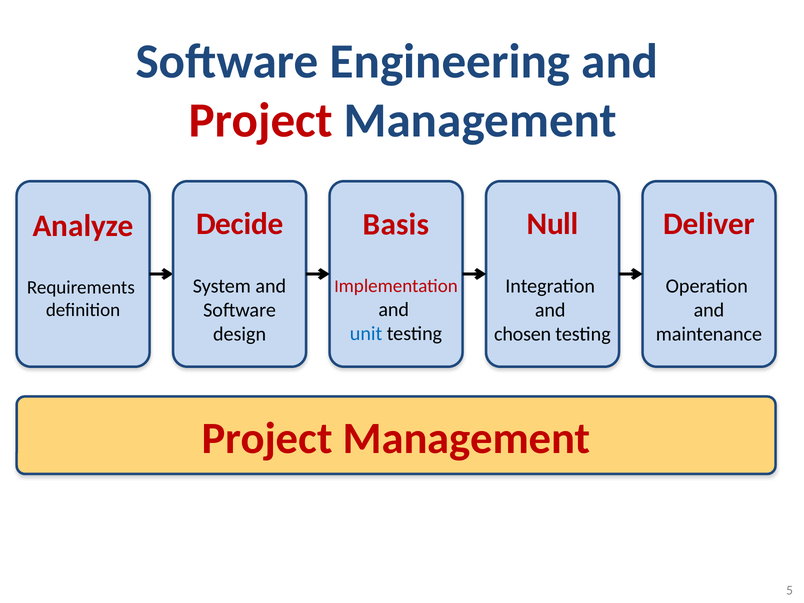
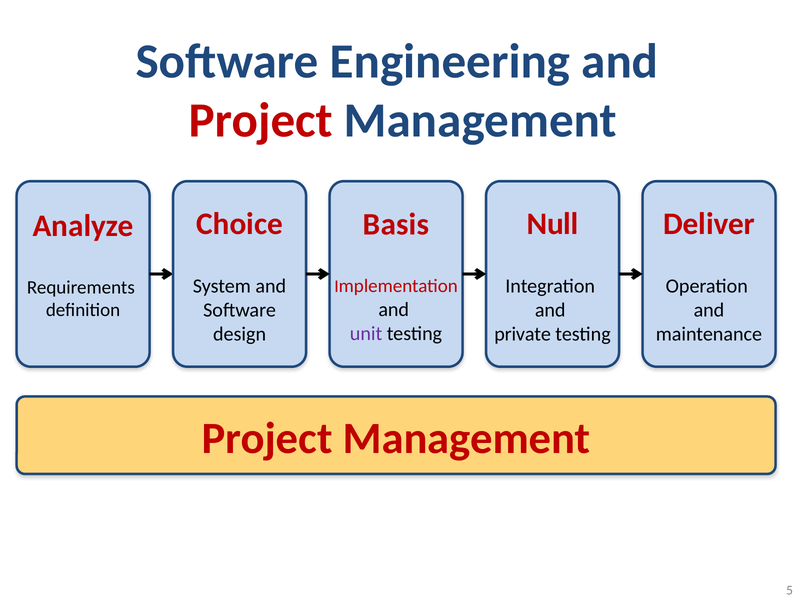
Decide: Decide -> Choice
unit colour: blue -> purple
chosen: chosen -> private
